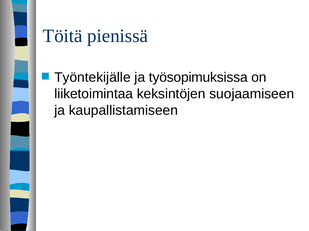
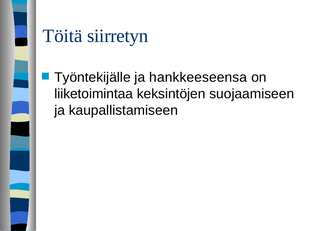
pienissä: pienissä -> siirretyn
työsopimuksissa: työsopimuksissa -> hankkeeseensa
